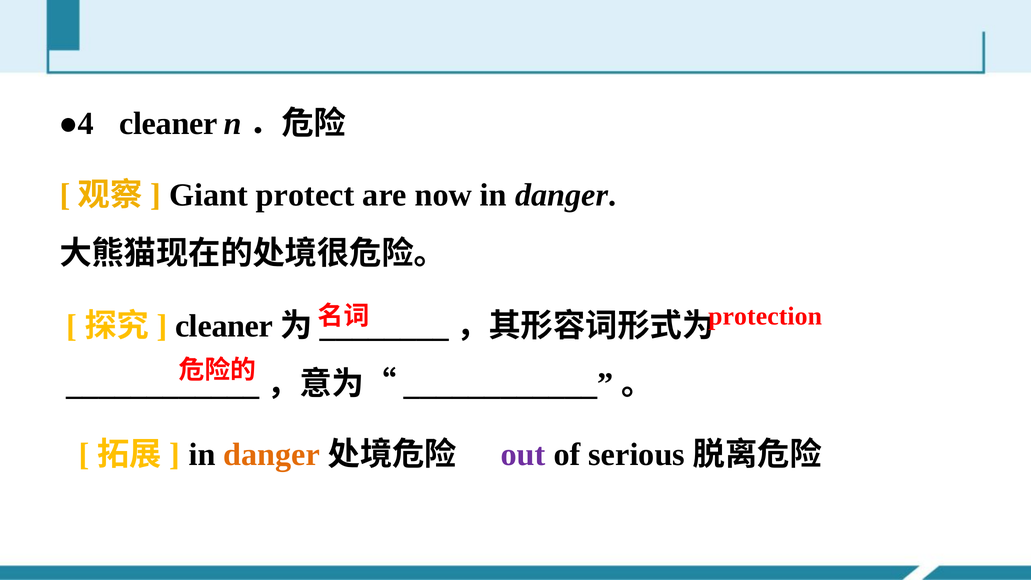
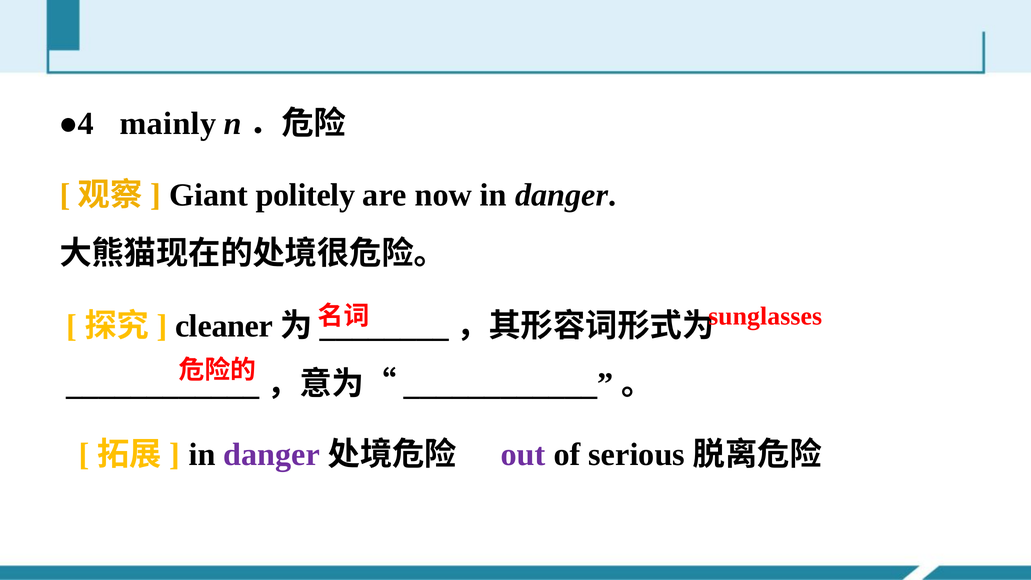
●4 cleaner: cleaner -> mainly
protect: protect -> politely
protection: protection -> sunglasses
danger at (272, 455) colour: orange -> purple
